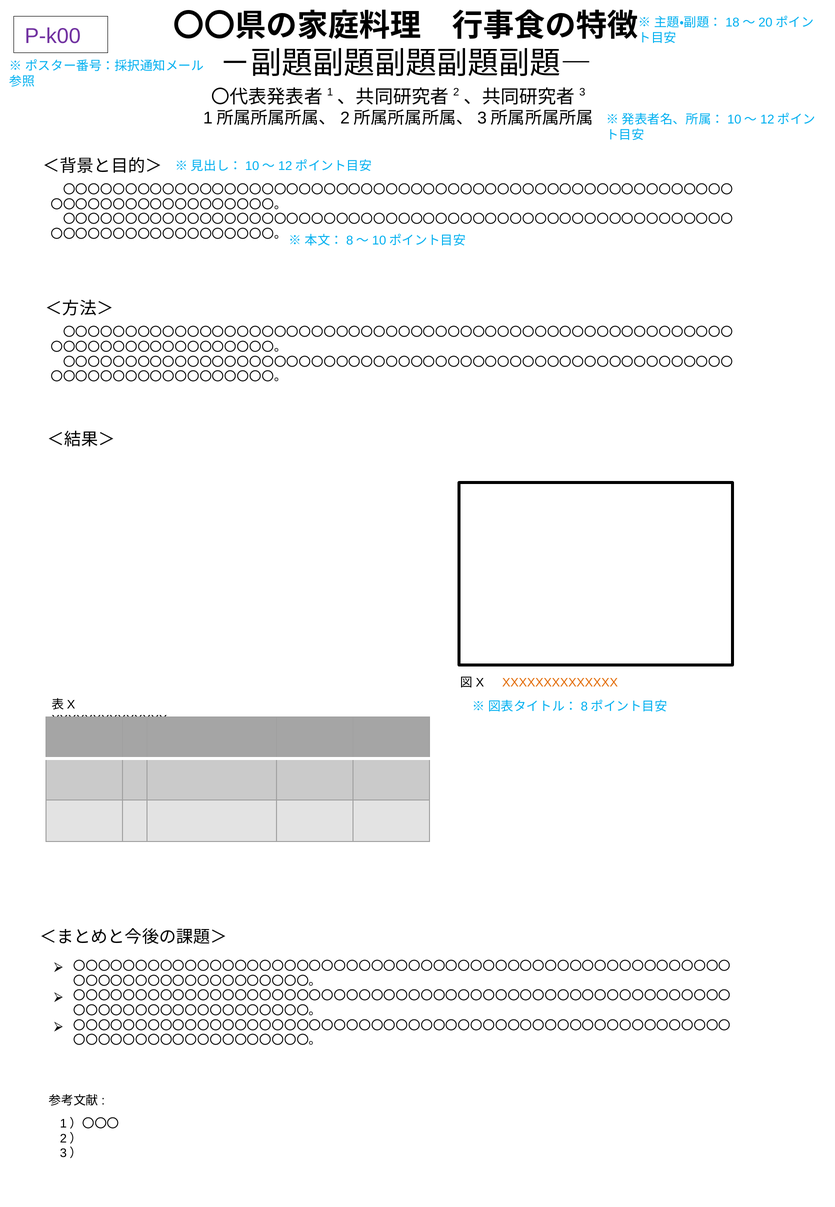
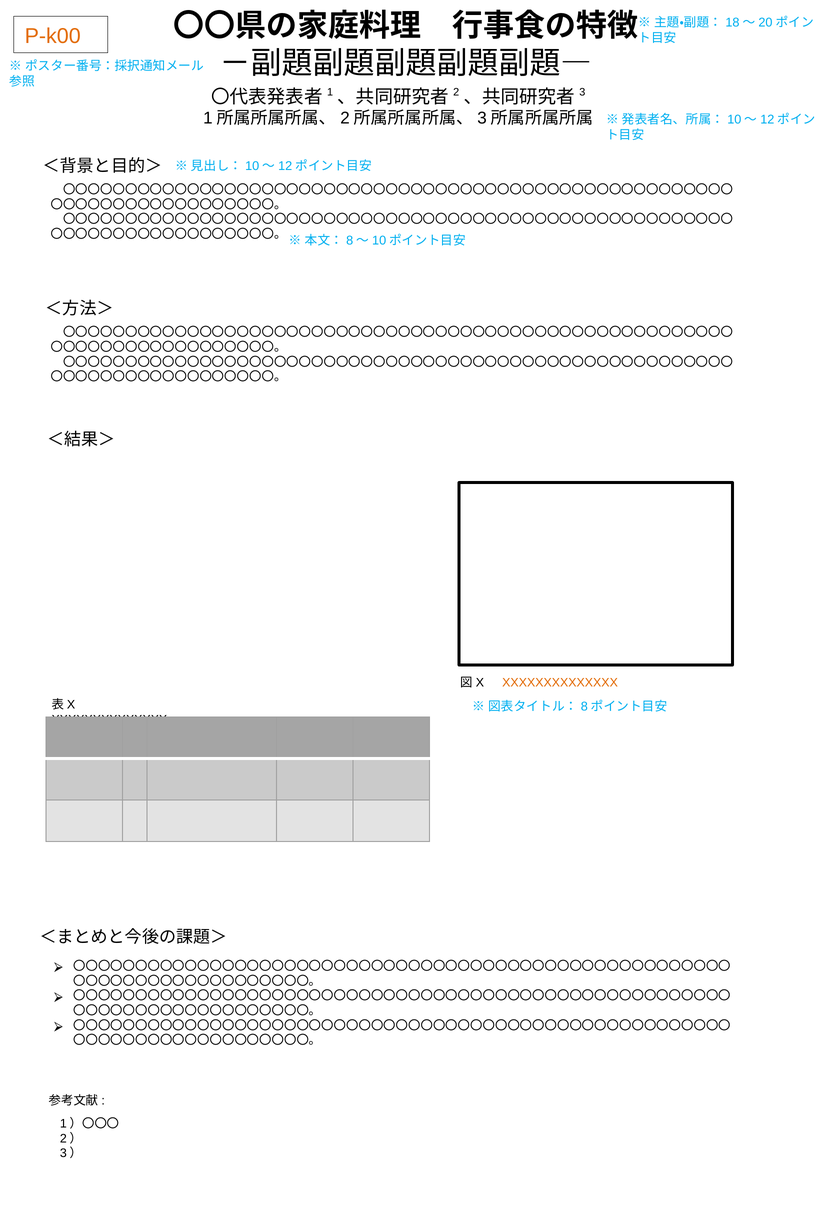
P-k00 colour: purple -> orange
